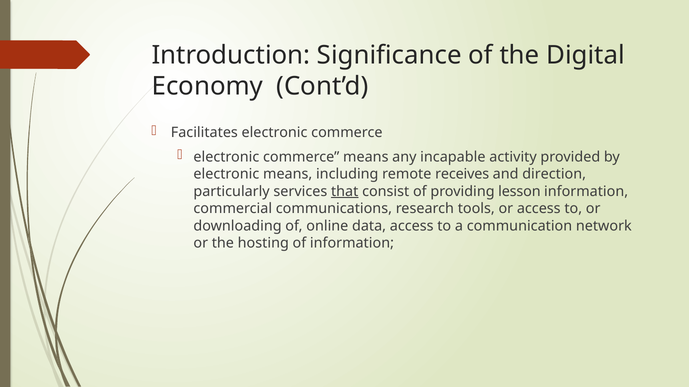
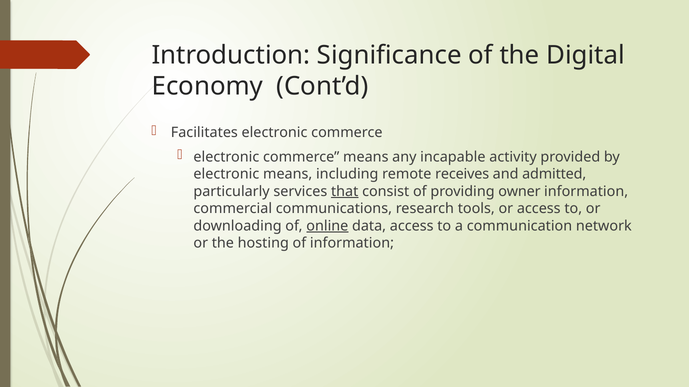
direction: direction -> admitted
lesson: lesson -> owner
online underline: none -> present
